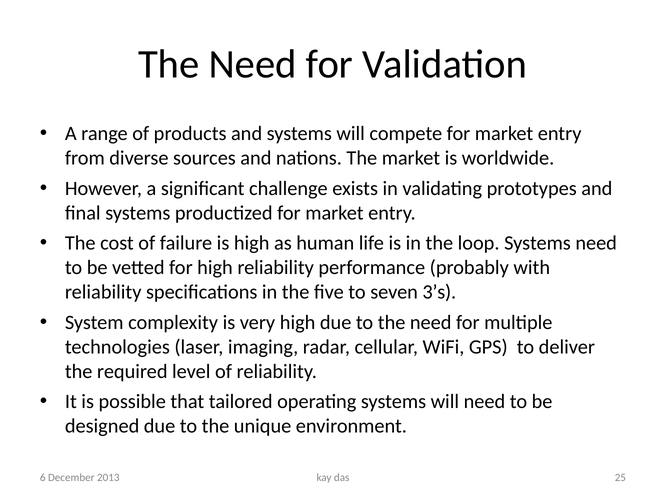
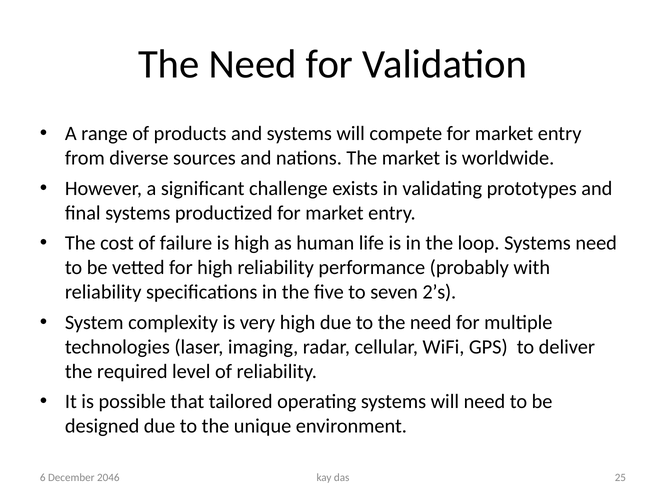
3’s: 3’s -> 2’s
2013: 2013 -> 2046
